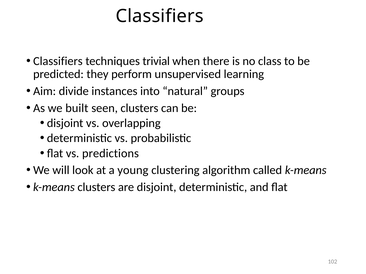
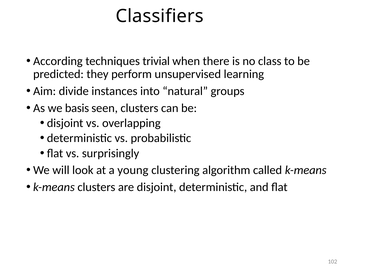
Classifiers at (58, 61): Classifiers -> According
built: built -> basis
predictions: predictions -> surprisingly
